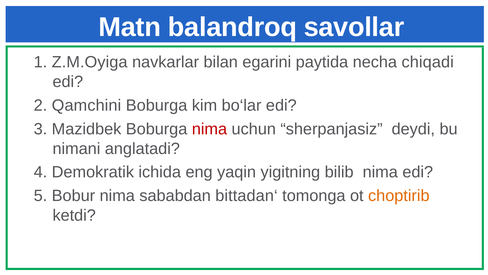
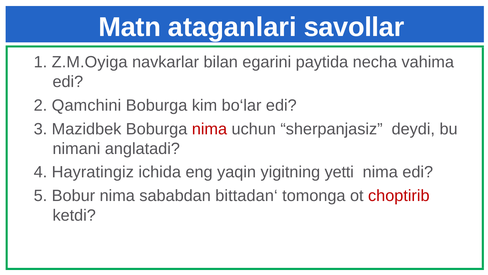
balandroq: balandroq -> ataganlari
chiqadi: chiqadi -> vahima
Demokratik: Demokratik -> Hayratingiz
bilib: bilib -> yetti
choptirib colour: orange -> red
